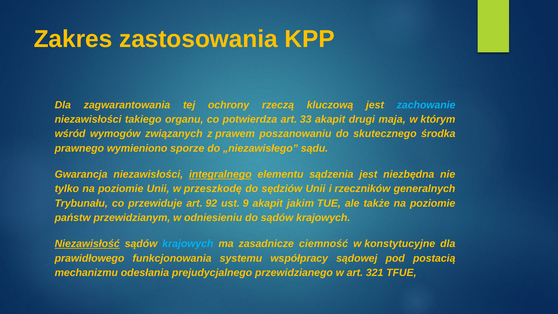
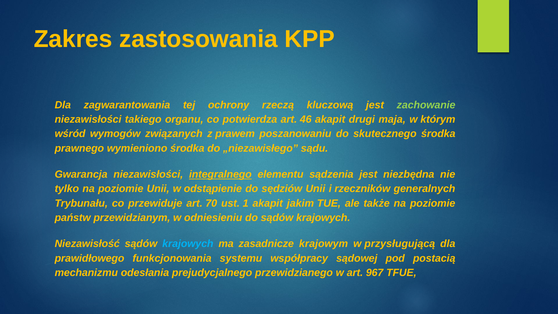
zachowanie colour: light blue -> light green
33: 33 -> 46
wymieniono sporze: sporze -> środka
przeszkodę: przeszkodę -> odstąpienie
92: 92 -> 70
9: 9 -> 1
Niezawisłość underline: present -> none
ciemność: ciemność -> krajowym
konstytucyjne: konstytucyjne -> przysługującą
321: 321 -> 967
